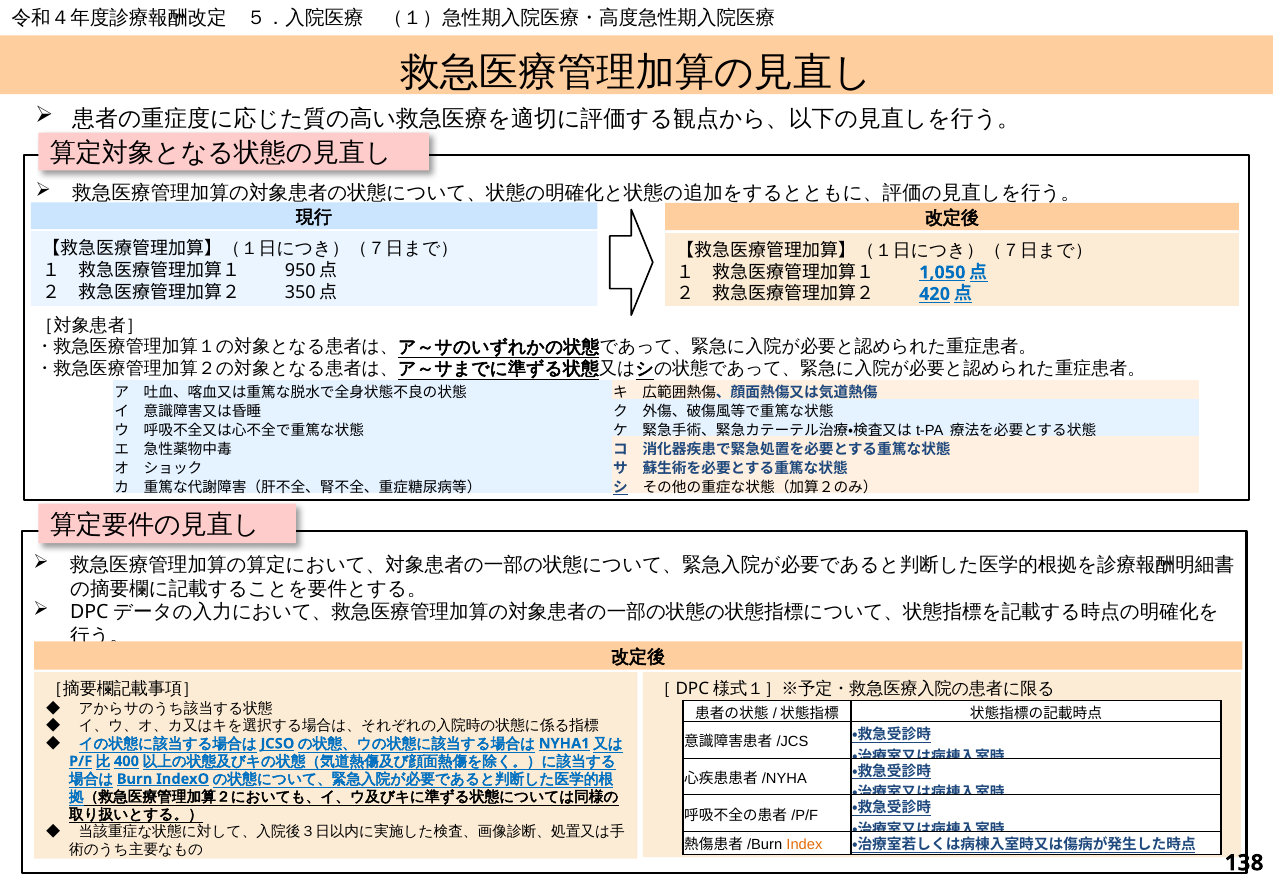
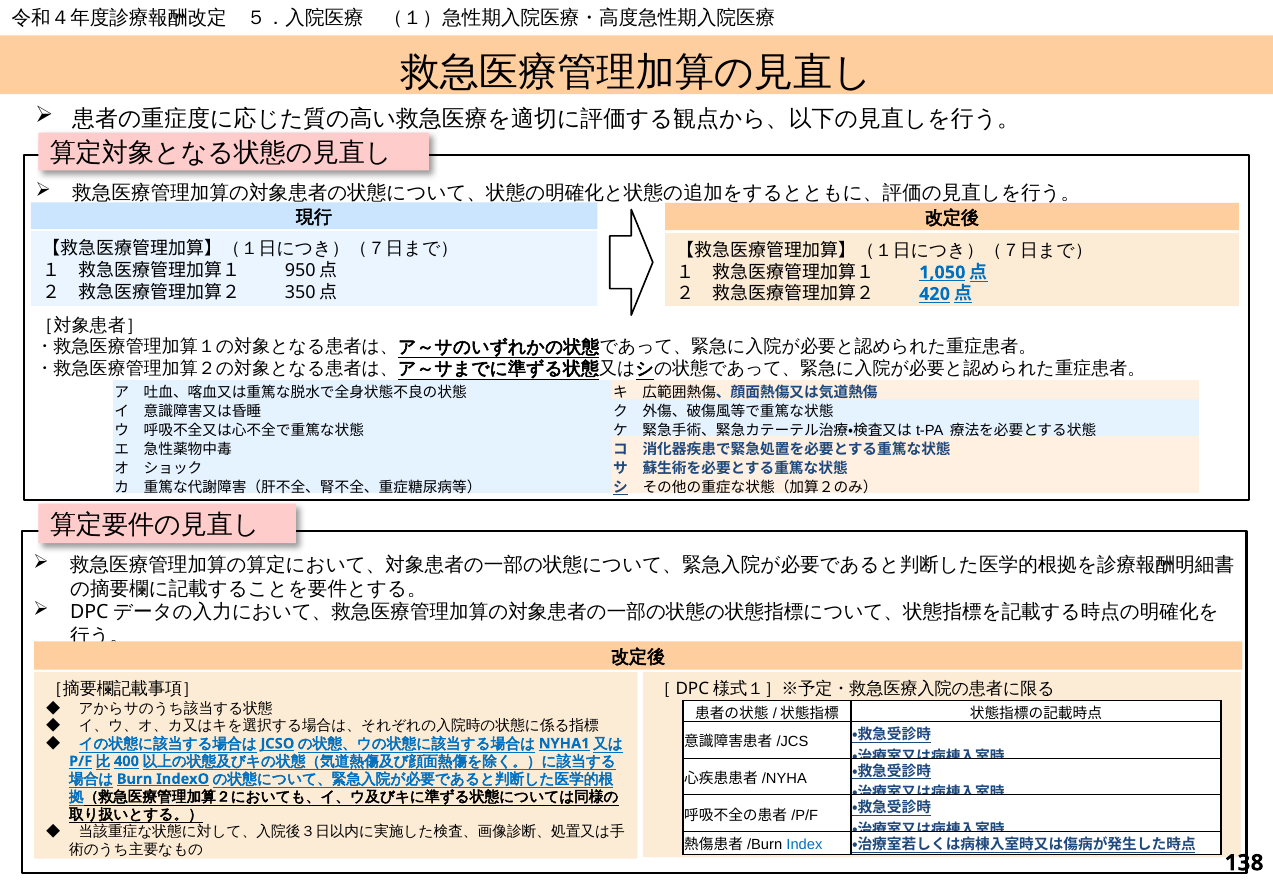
Index colour: orange -> blue
